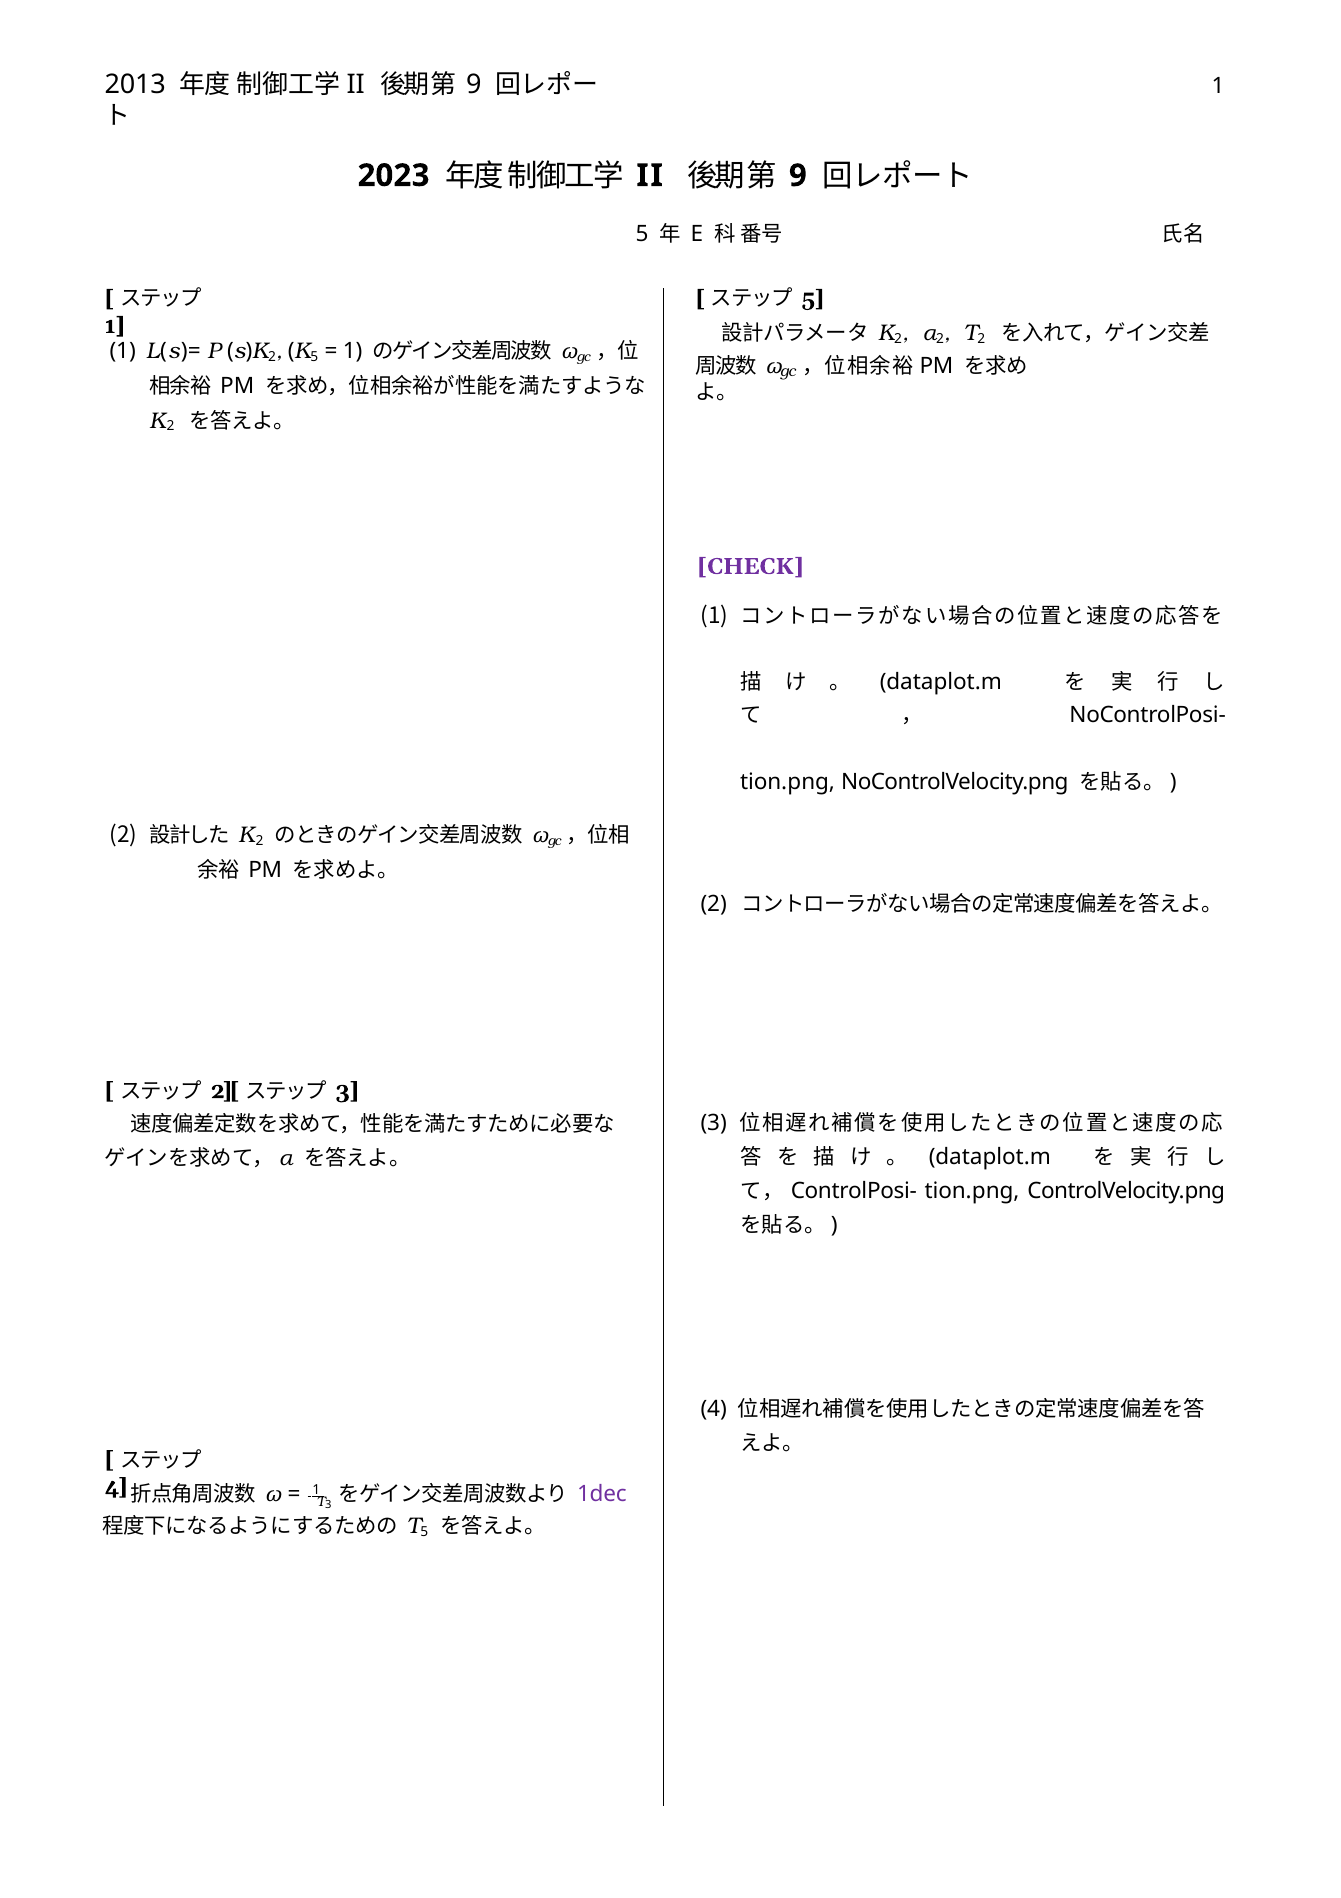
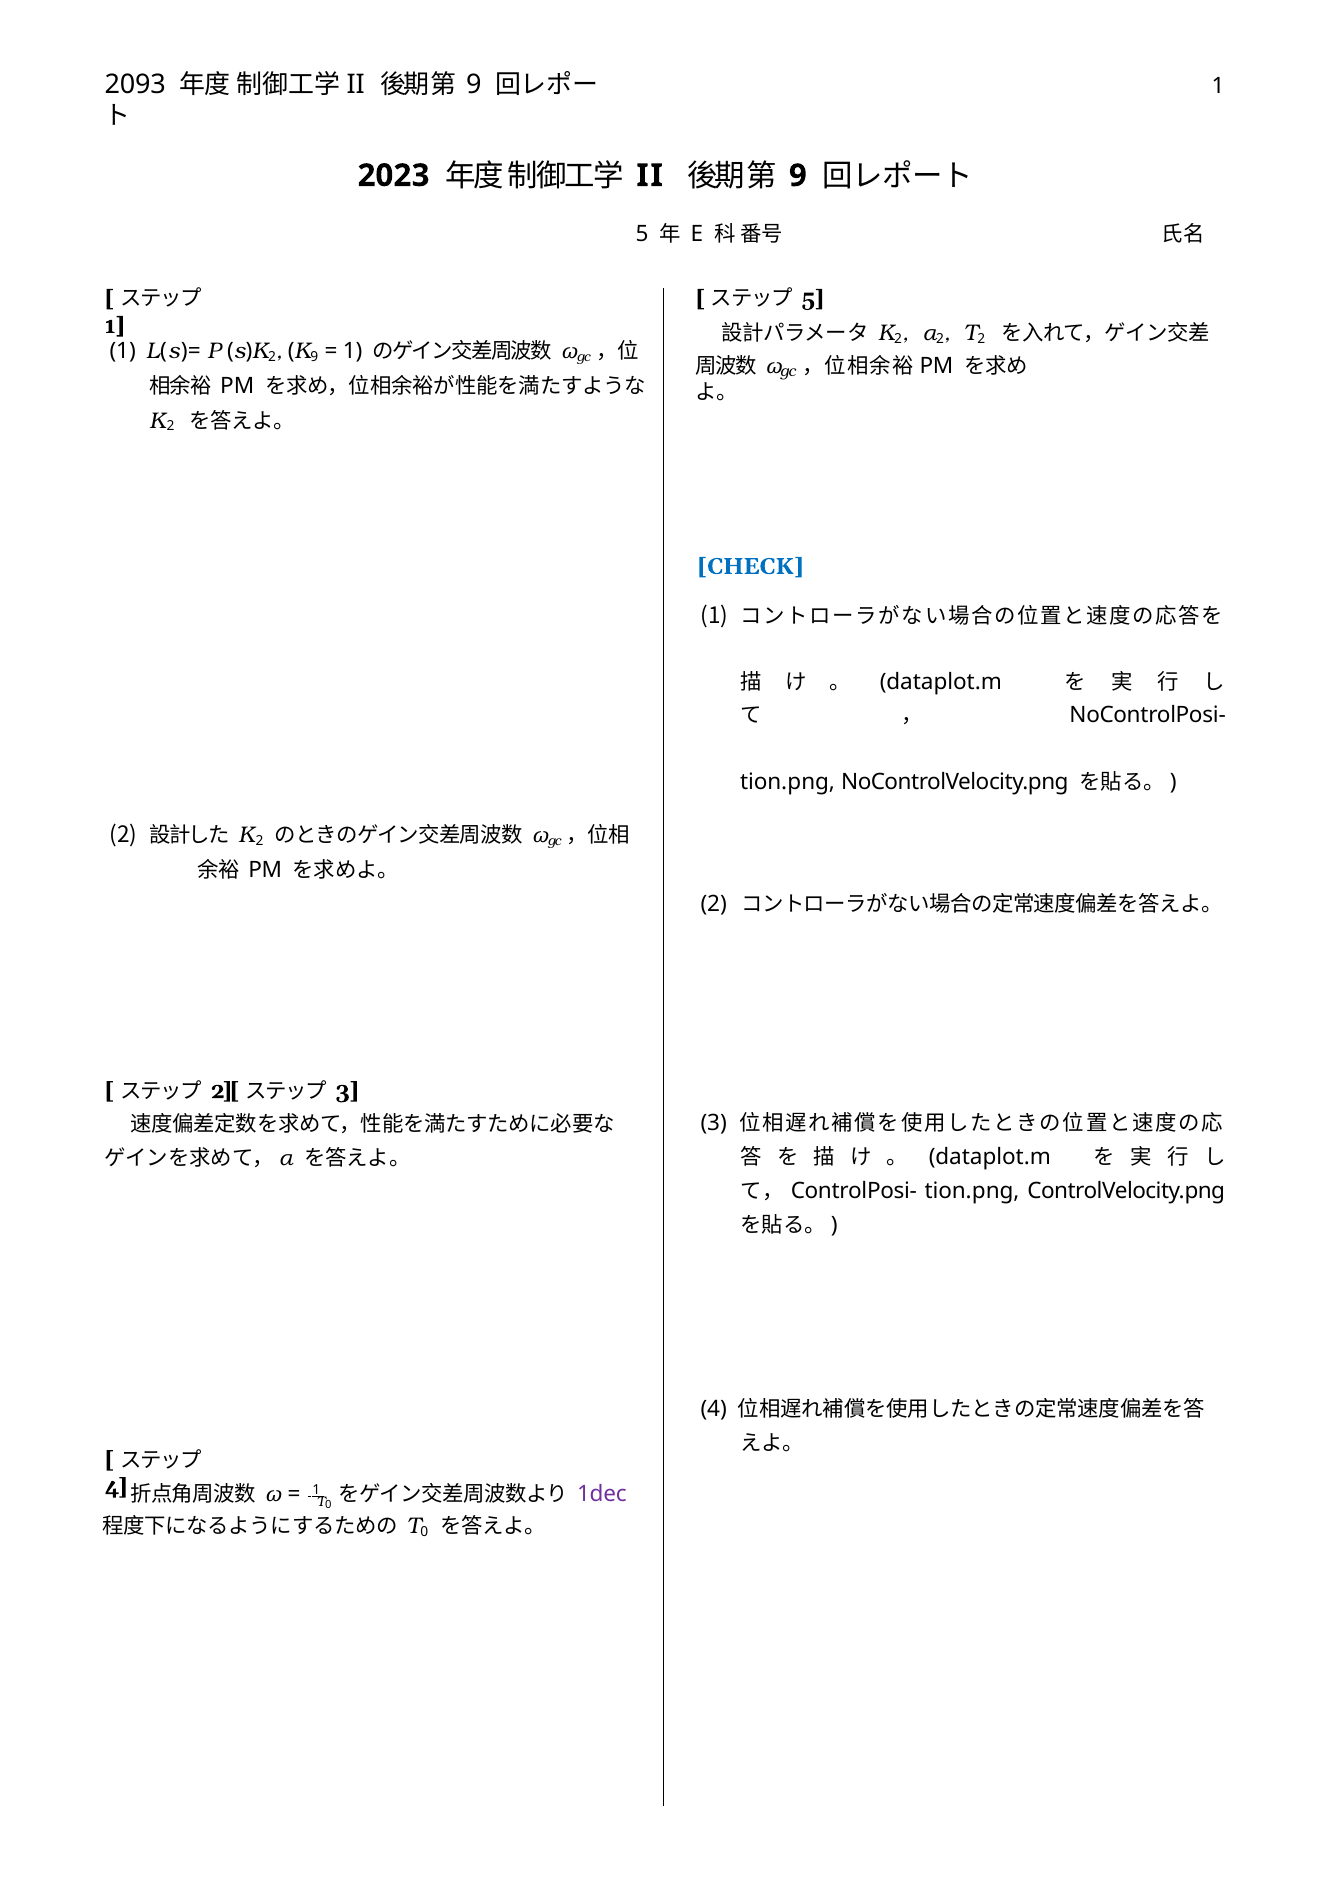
2013: 2013 -> 2093
5 at (314, 357): 5 -> 9
CHECK colour: purple -> blue
3 at (328, 1504): 3 -> 0
5 at (424, 1532): 5 -> 0
